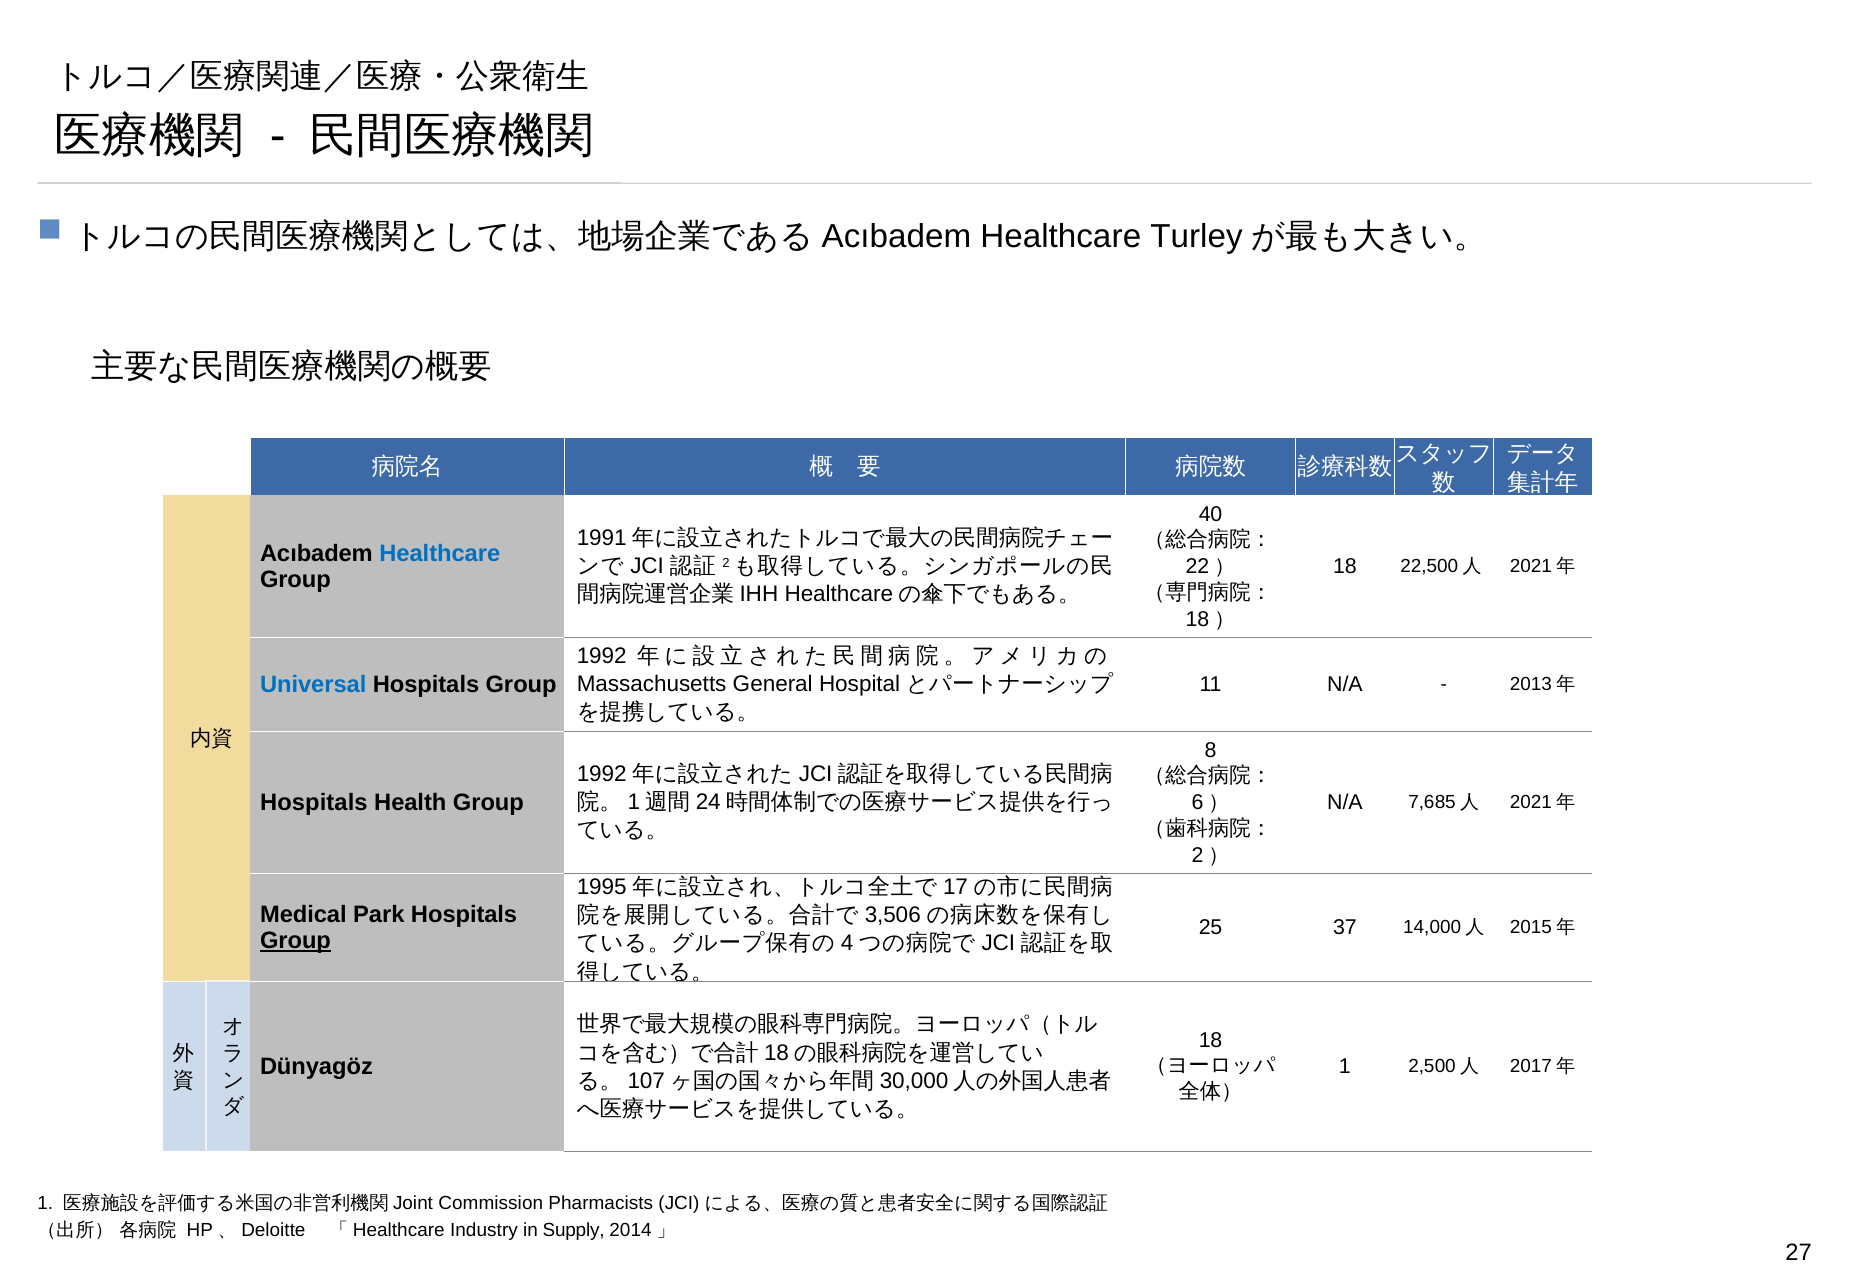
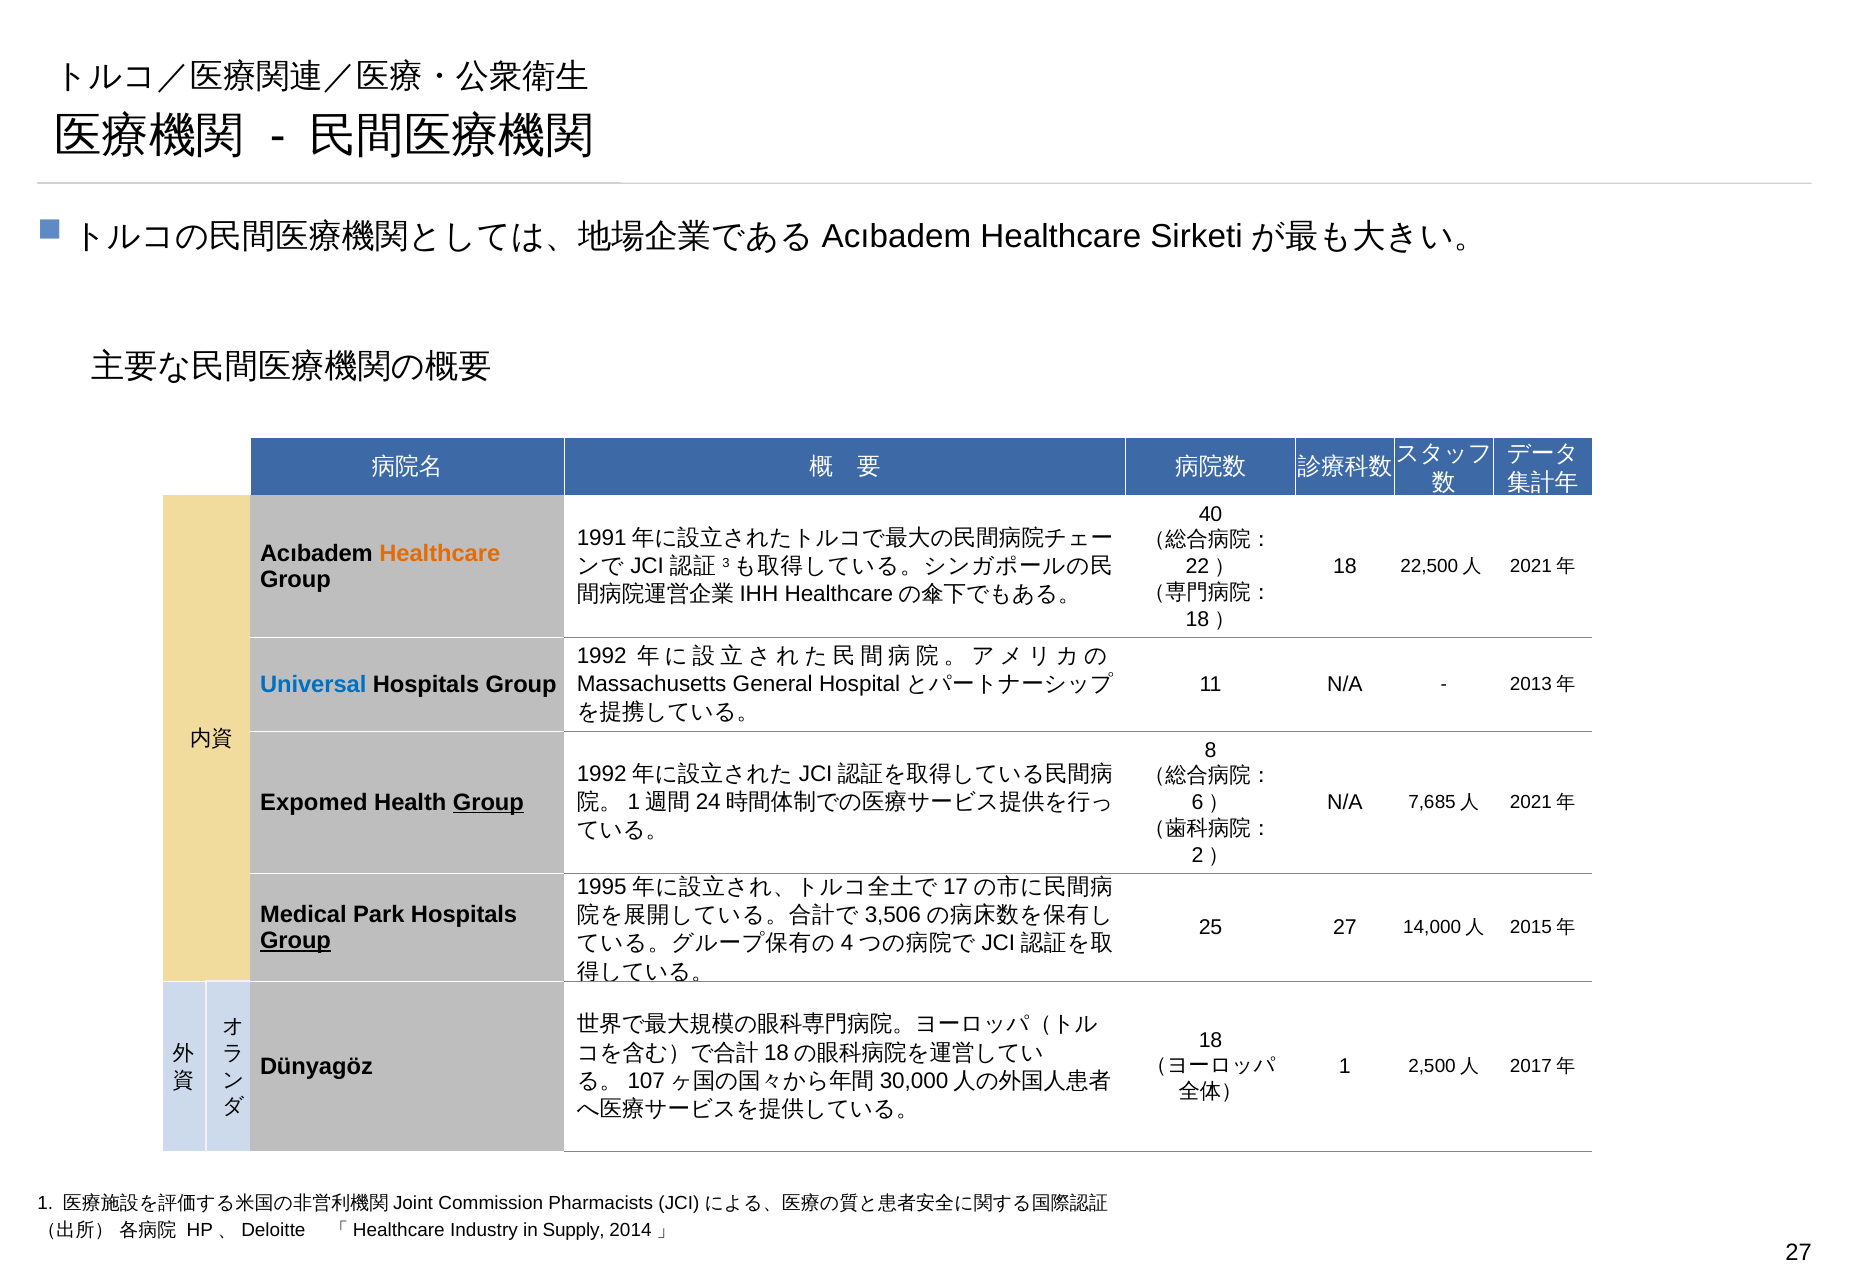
Turley: Turley -> Sirketi
Healthcare at (440, 553) colour: blue -> orange
2: 2 -> 3
Hospitals at (314, 802): Hospitals -> Expomed
Group at (488, 802) underline: none -> present
25 37: 37 -> 27
